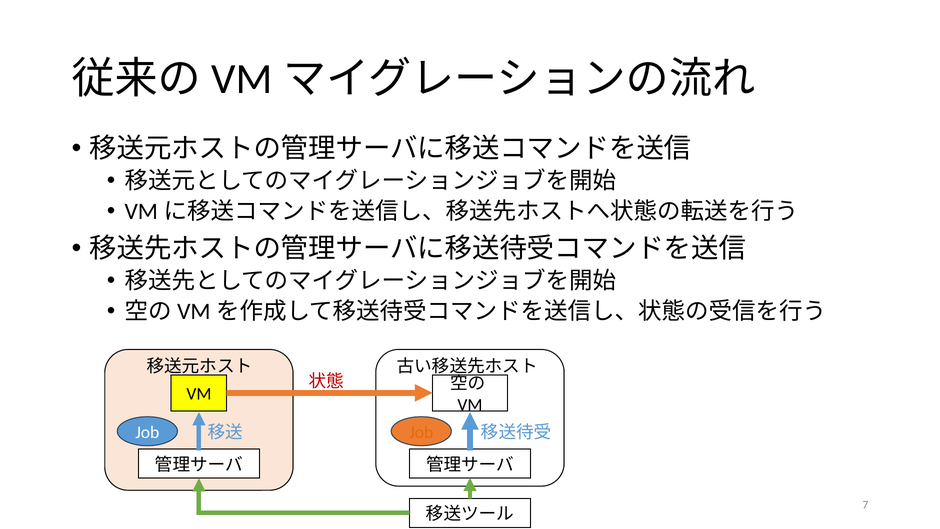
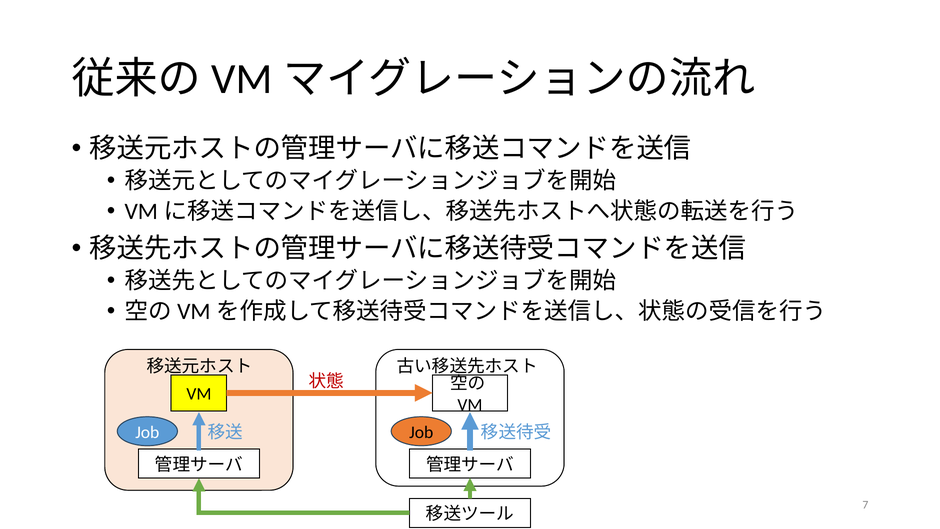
Job at (421, 432) colour: orange -> black
